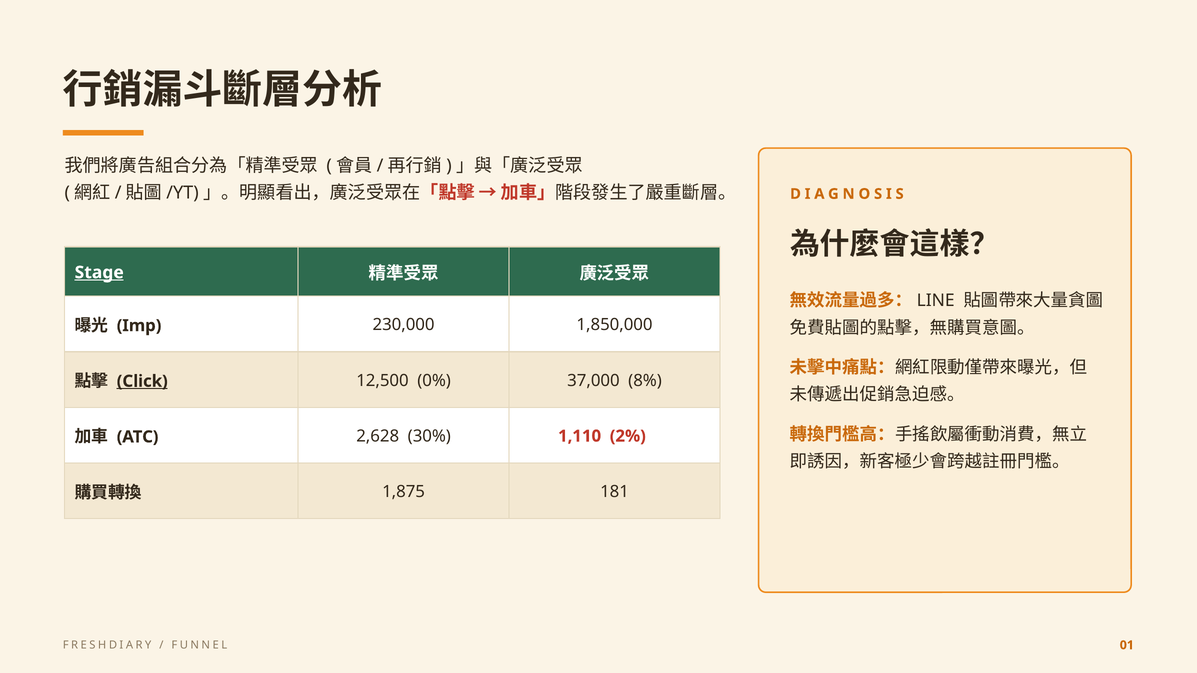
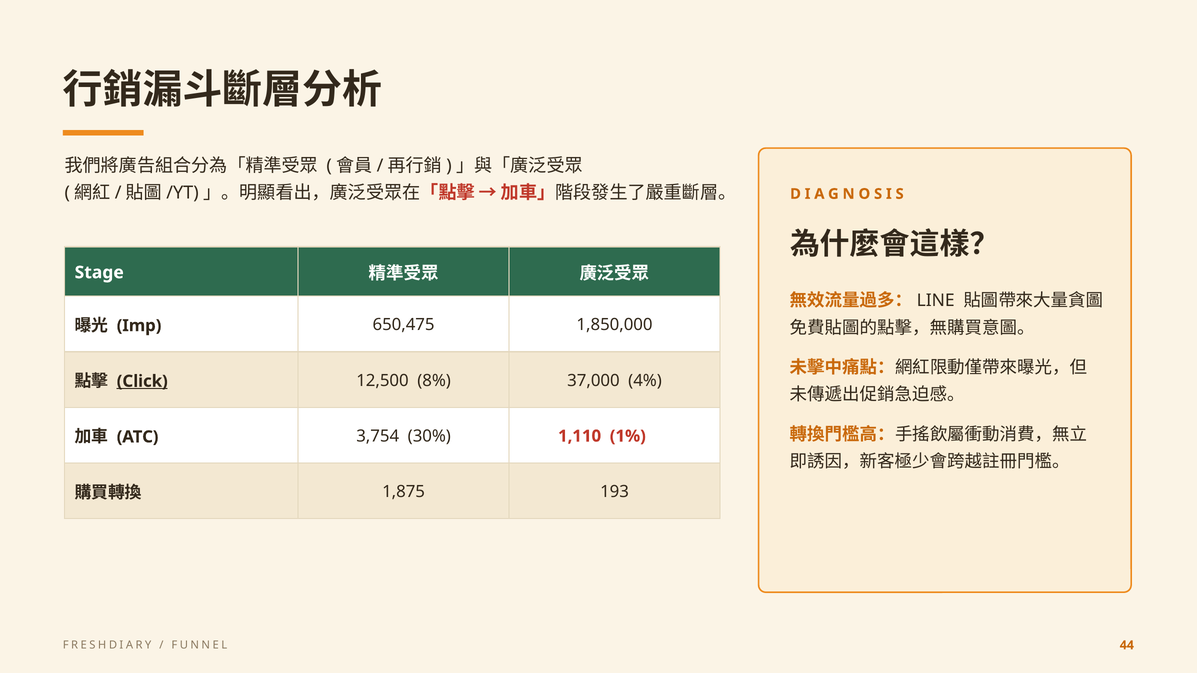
Stage underline: present -> none
230,000: 230,000 -> 650,475
0%: 0% -> 8%
8%: 8% -> 4%
2,628: 2,628 -> 3,754
2%: 2% -> 1%
181: 181 -> 193
01: 01 -> 44
